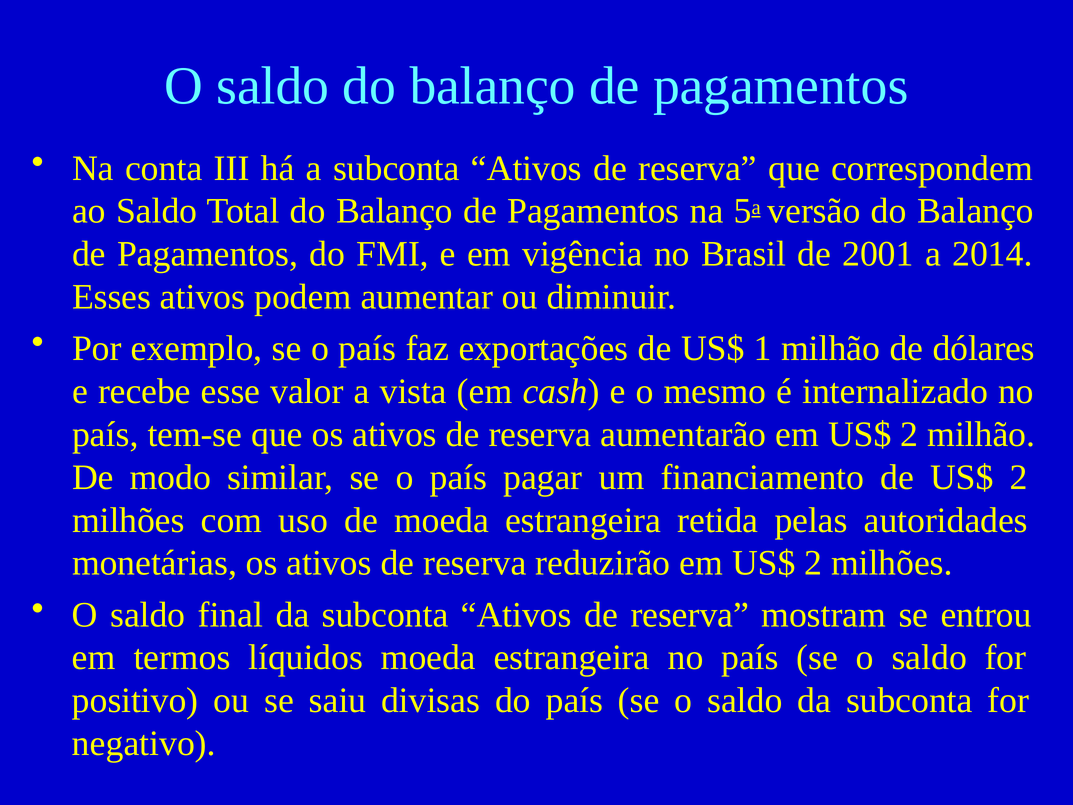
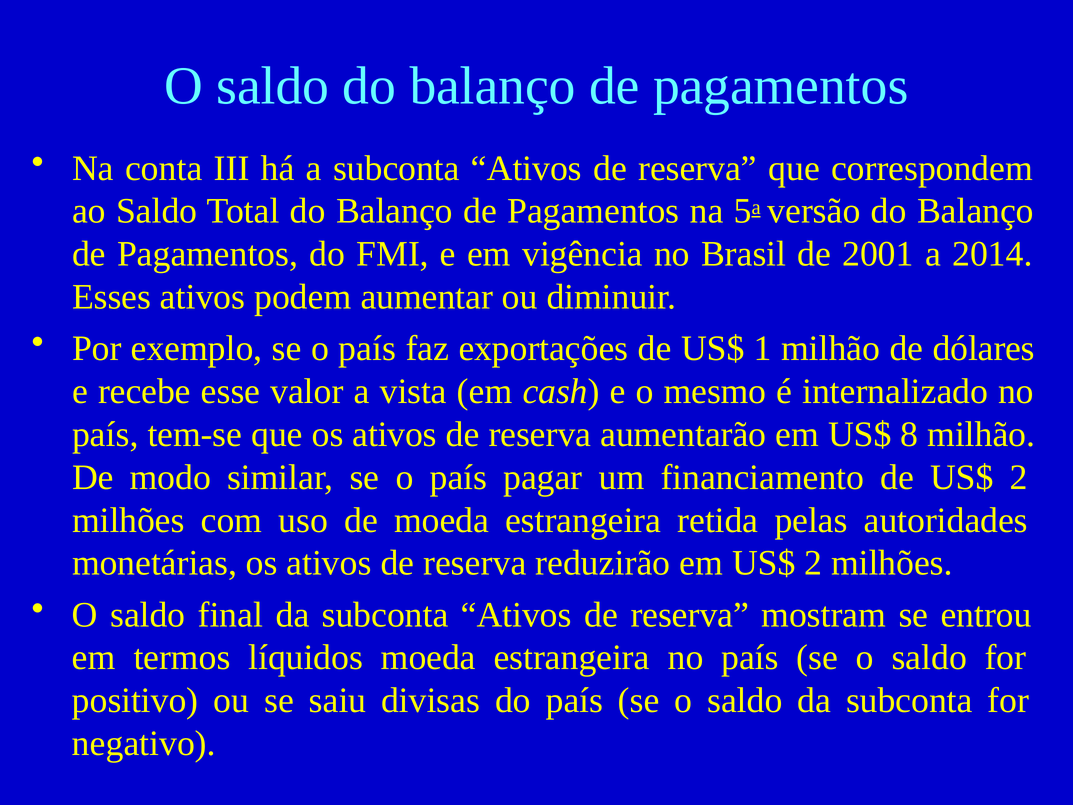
aumentarão em US$ 2: 2 -> 8
